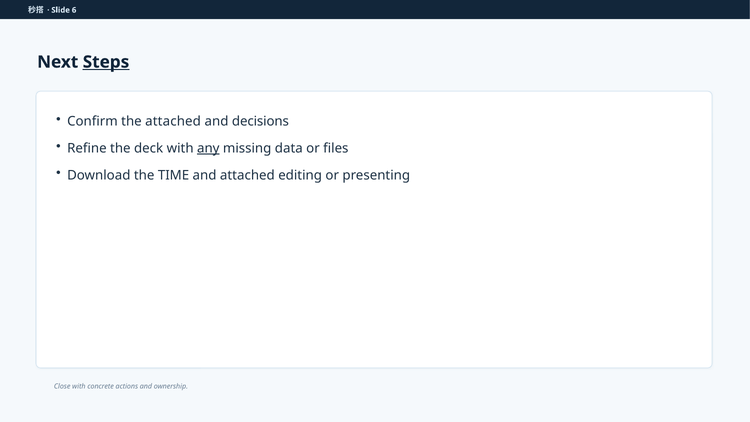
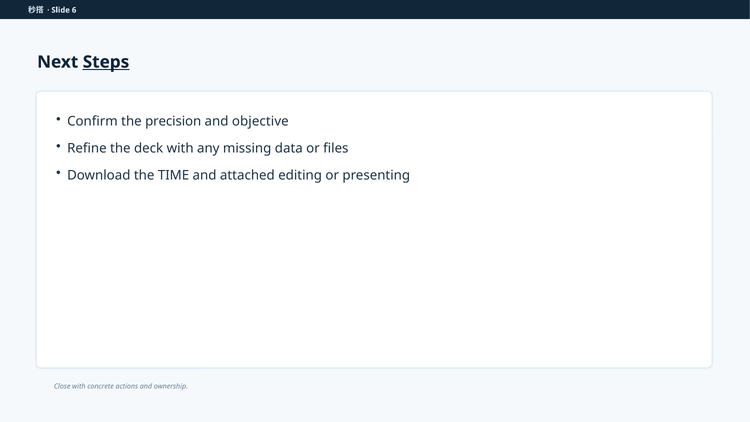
the attached: attached -> precision
decisions: decisions -> objective
any underline: present -> none
